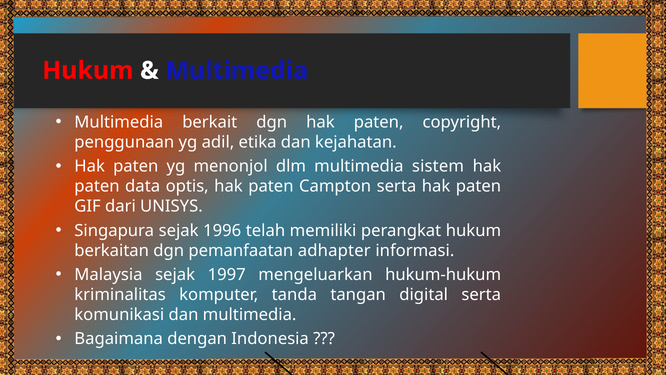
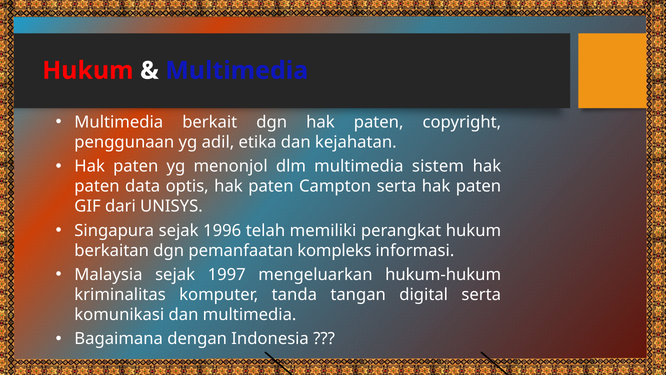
adhapter: adhapter -> kompleks
